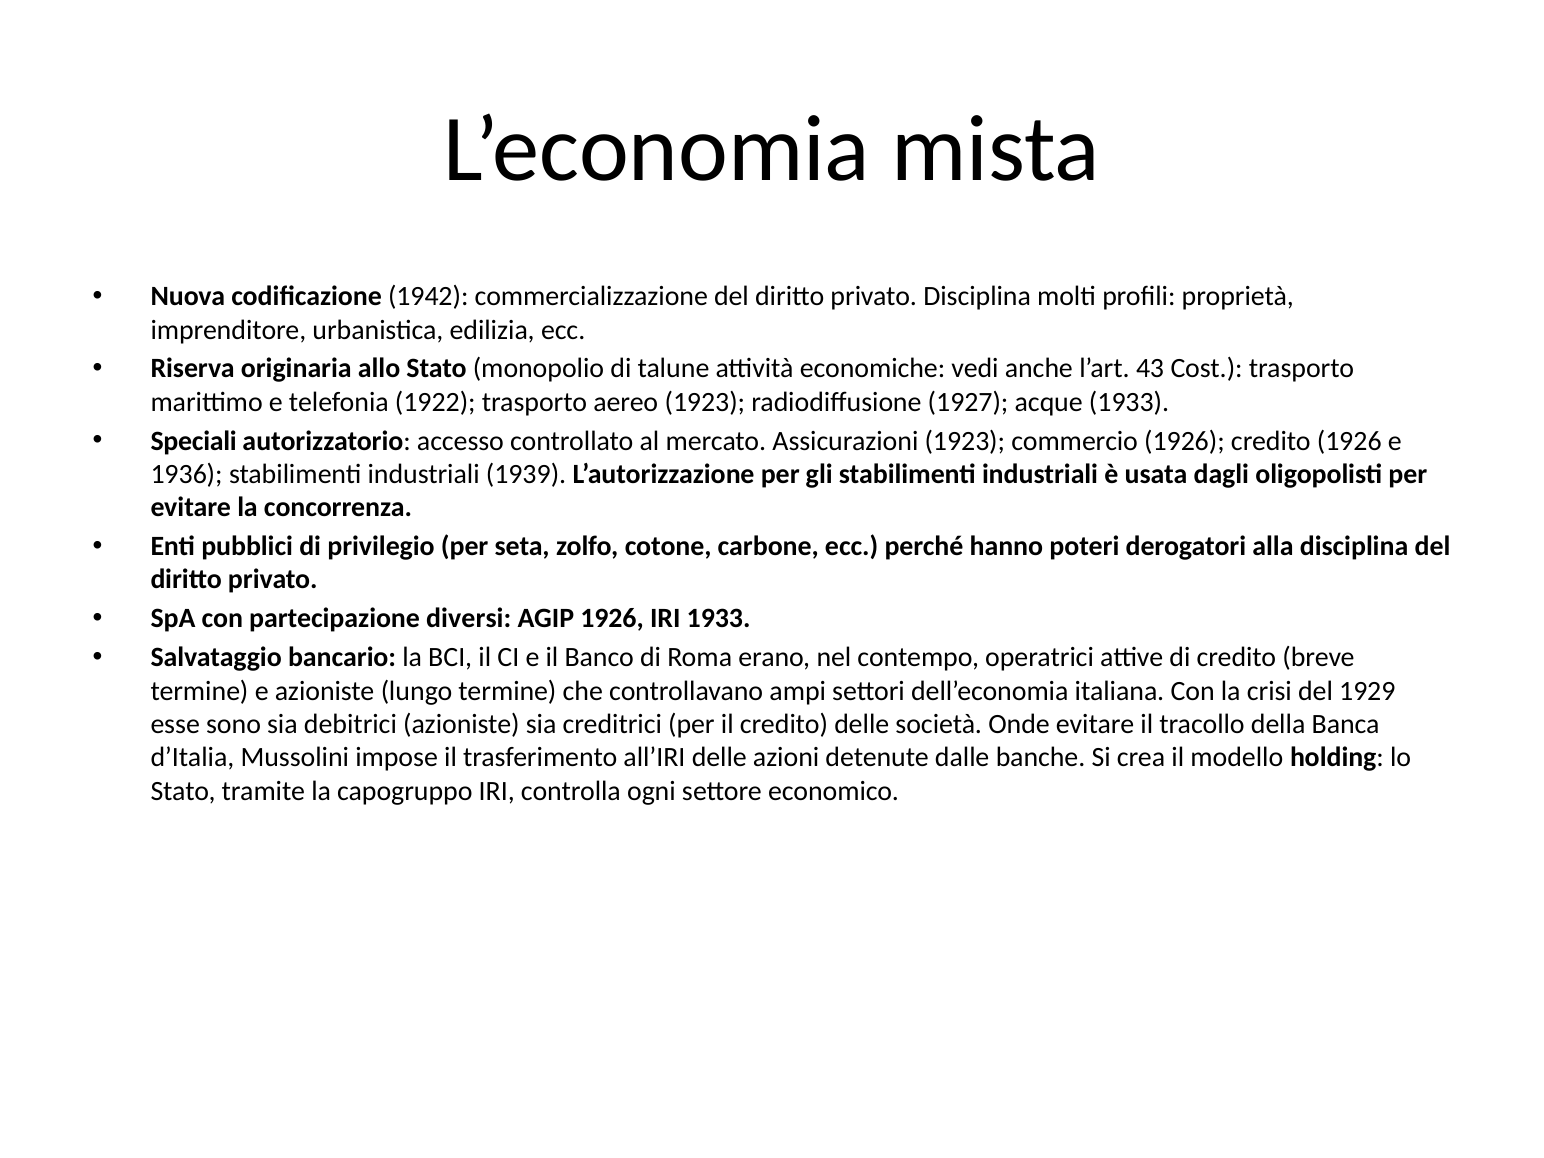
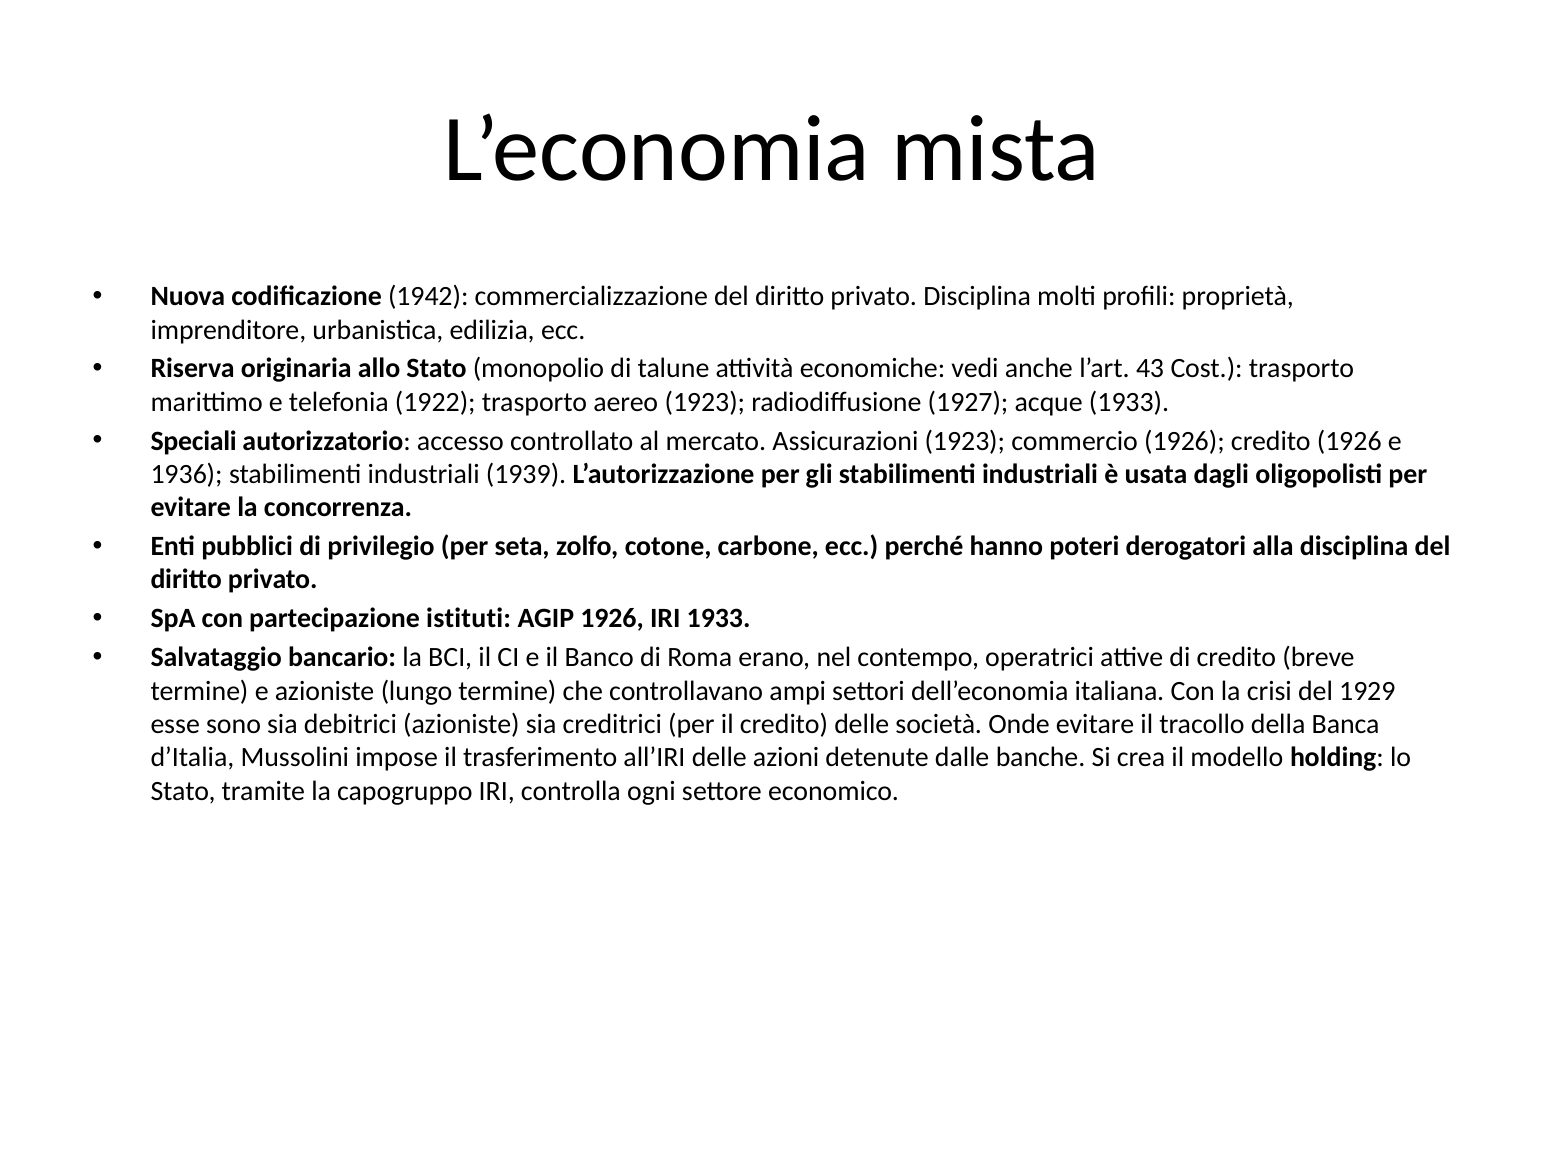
diversi: diversi -> istituti
